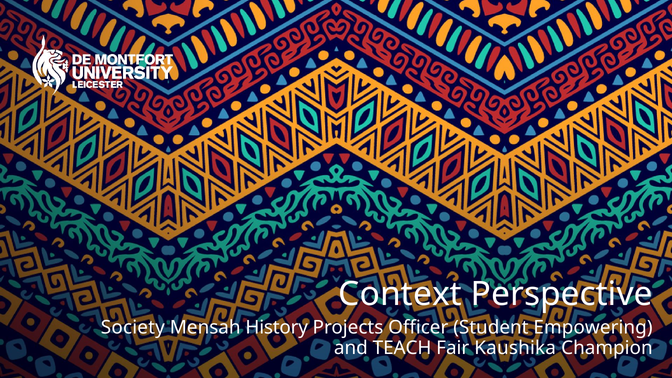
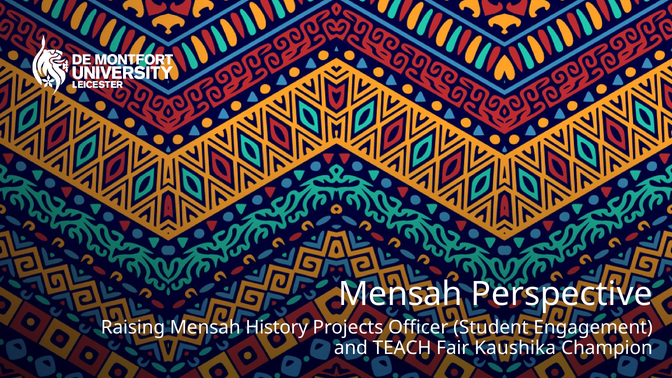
Context at (400, 294): Context -> Mensah
Society: Society -> Raising
Empowering: Empowering -> Engagement
